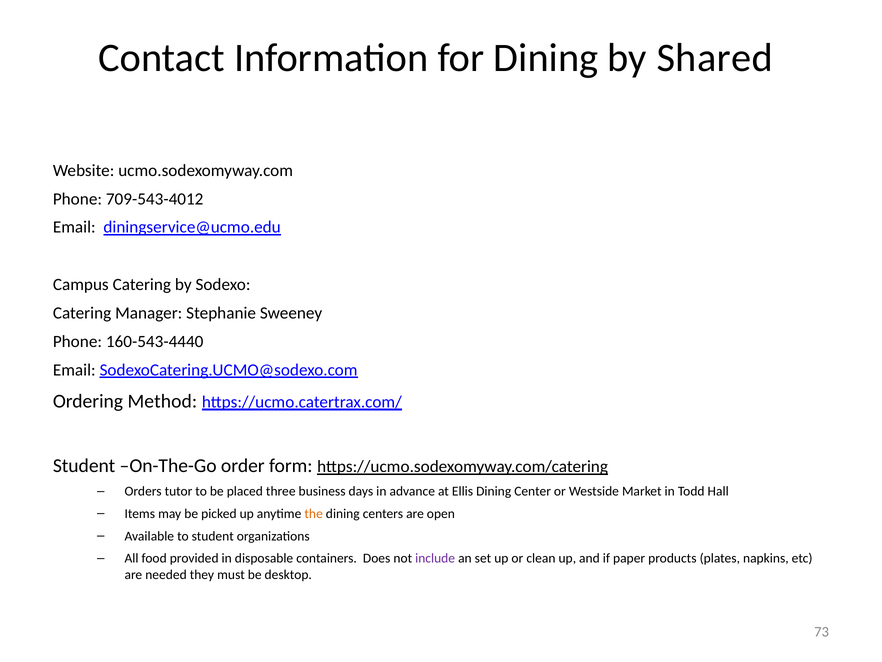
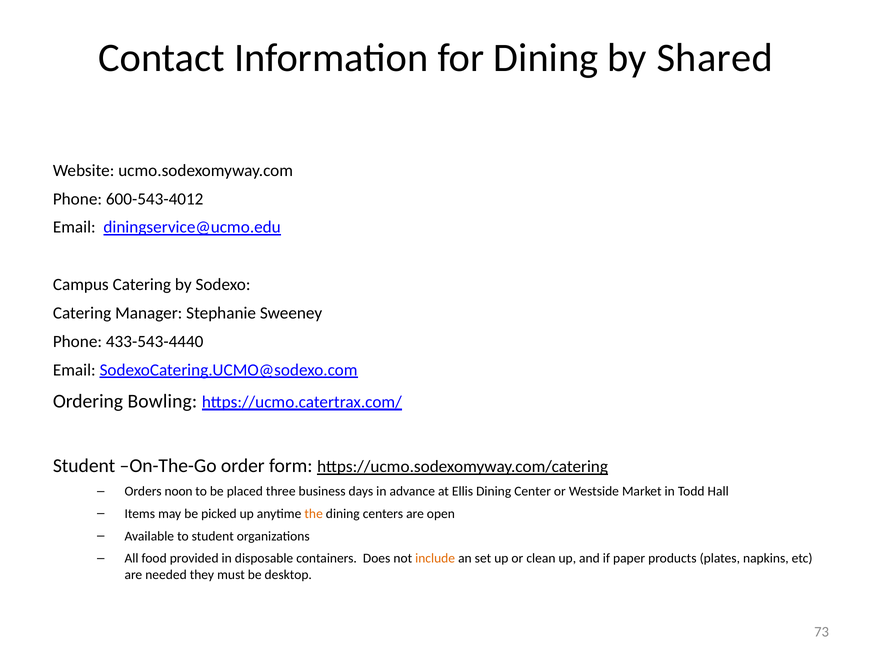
709-543-4012: 709-543-4012 -> 600-543-4012
160-543-4440: 160-543-4440 -> 433-543-4440
Method: Method -> Bowling
tutor: tutor -> noon
include colour: purple -> orange
